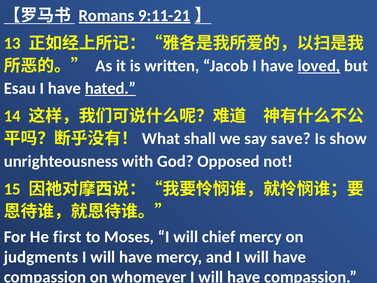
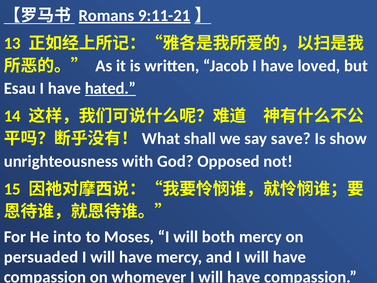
loved underline: present -> none
first: first -> into
chief: chief -> both
judgments: judgments -> persuaded
